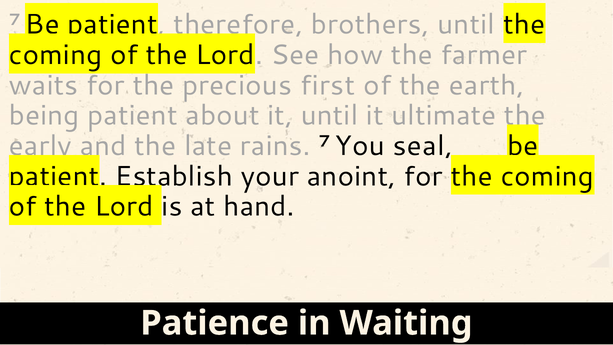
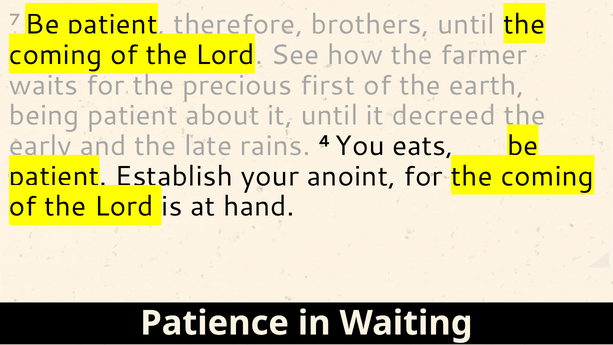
ultimate: ultimate -> decreed
rains 7: 7 -> 4
seal: seal -> eats
